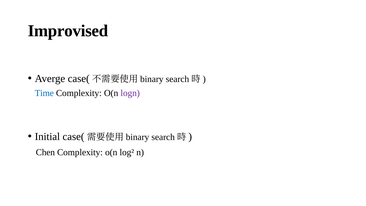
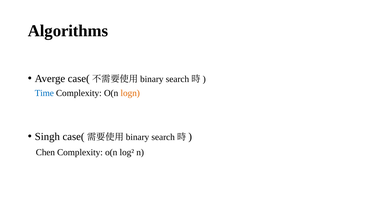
Improvised: Improvised -> Algorithms
logn colour: purple -> orange
Initial: Initial -> Singh
